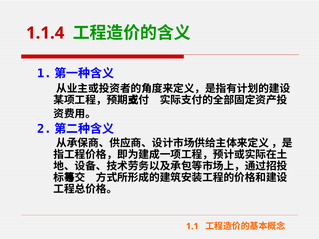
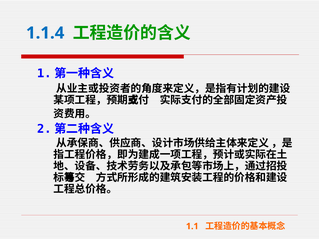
1.1.4 colour: red -> blue
